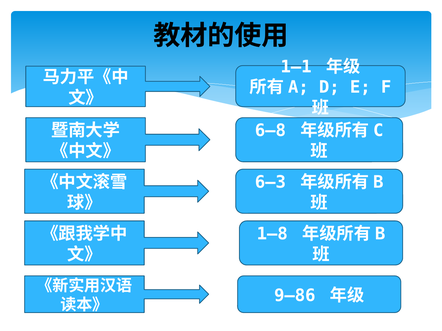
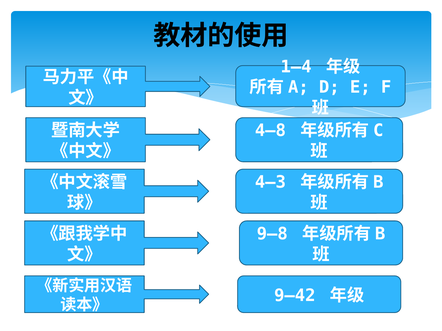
1–1: 1–1 -> 1–4
6–8: 6–8 -> 4–8
6–3: 6–3 -> 4–3
1–8: 1–8 -> 9–8
9–86: 9–86 -> 9–42
